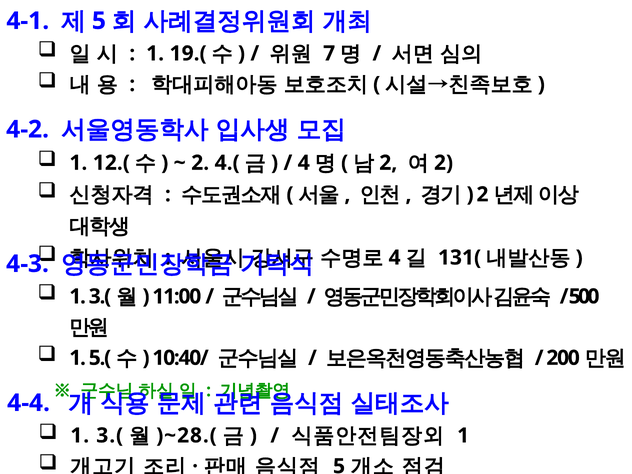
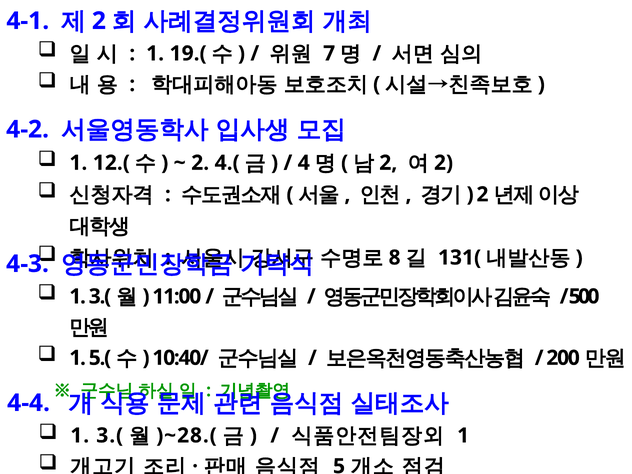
5 at (99, 21): 5 -> 2
4 at (395, 258): 4 -> 8
